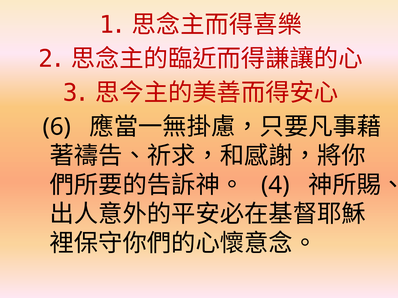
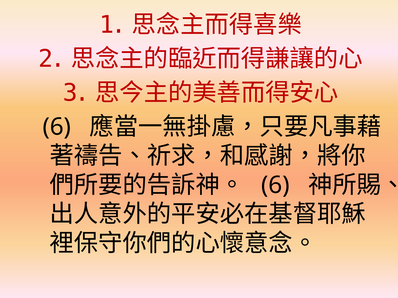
4 at (275, 185): 4 -> 6
